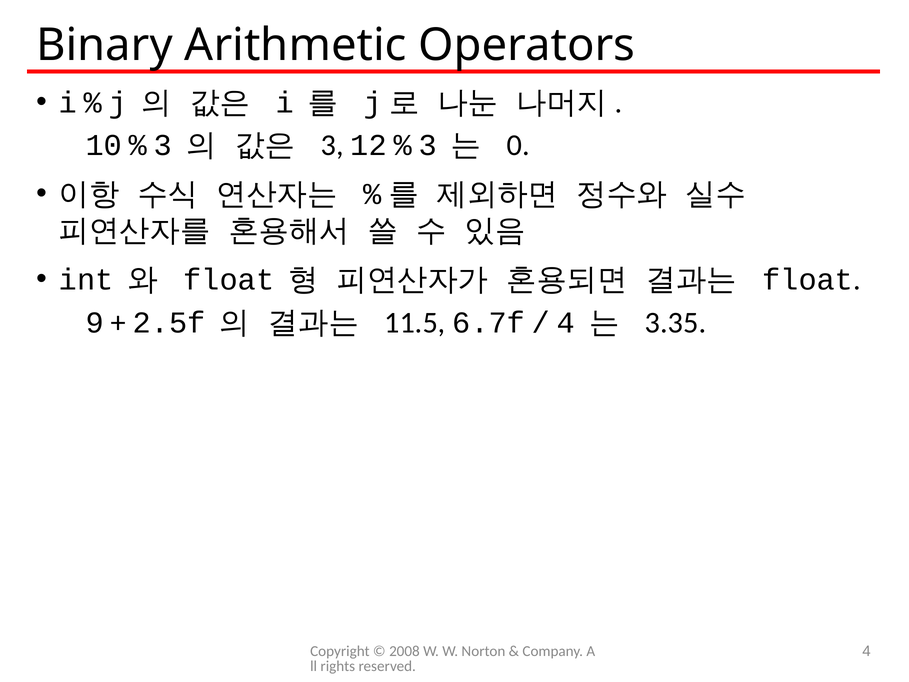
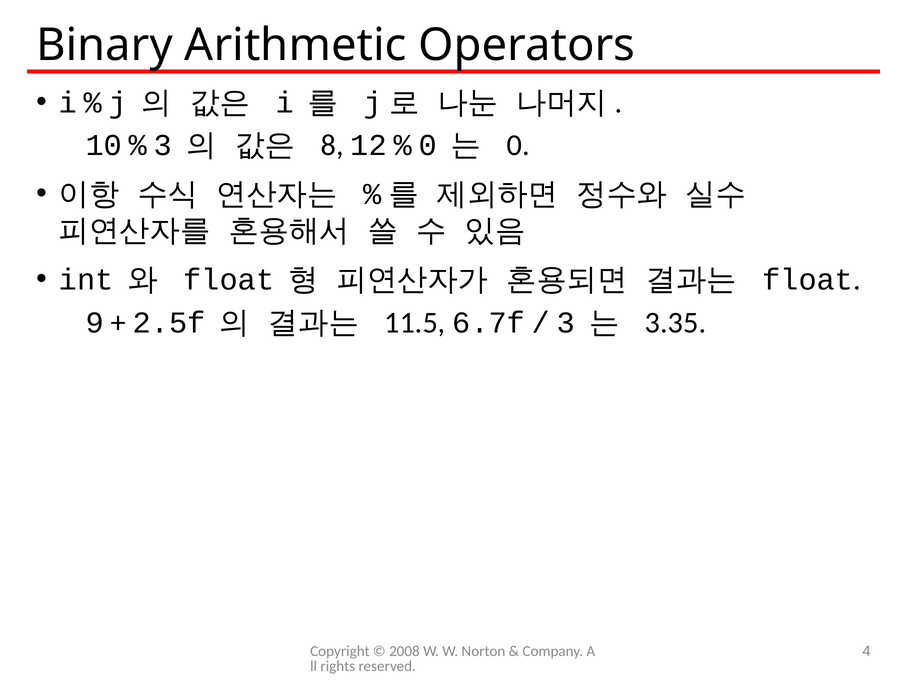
3 at (332, 145): 3 -> 8
3 at (428, 145): 3 -> 0
4 at (566, 322): 4 -> 3
